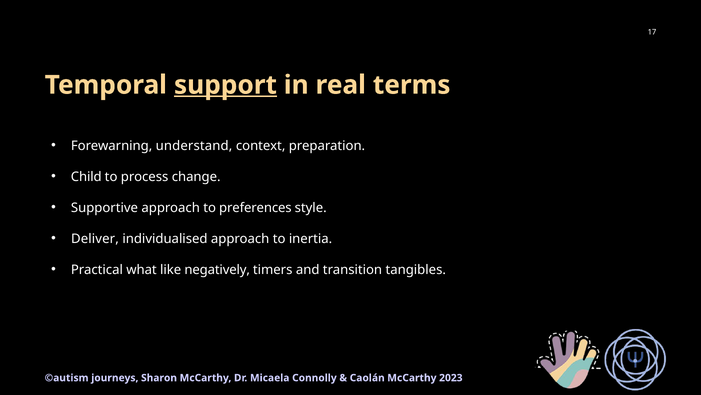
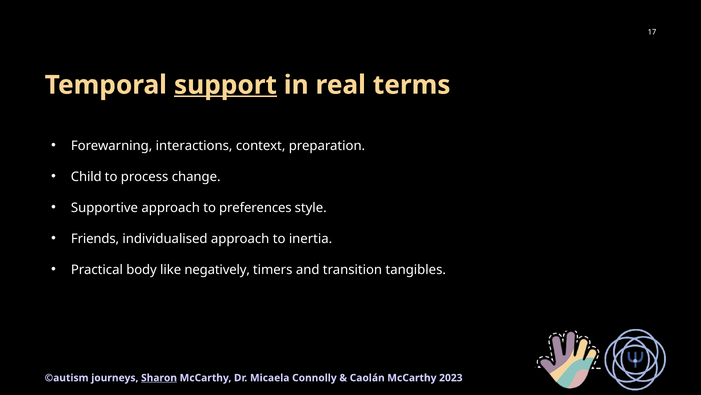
understand: understand -> interactions
Deliver: Deliver -> Friends
what: what -> body
Sharon underline: none -> present
